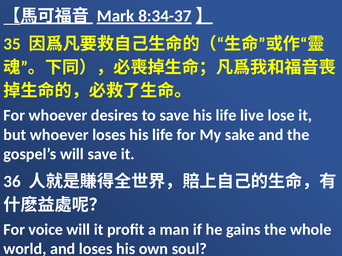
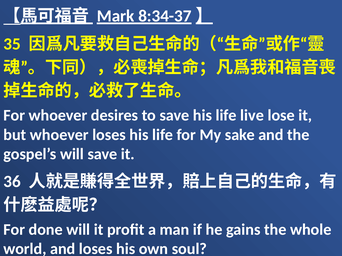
voice: voice -> done
